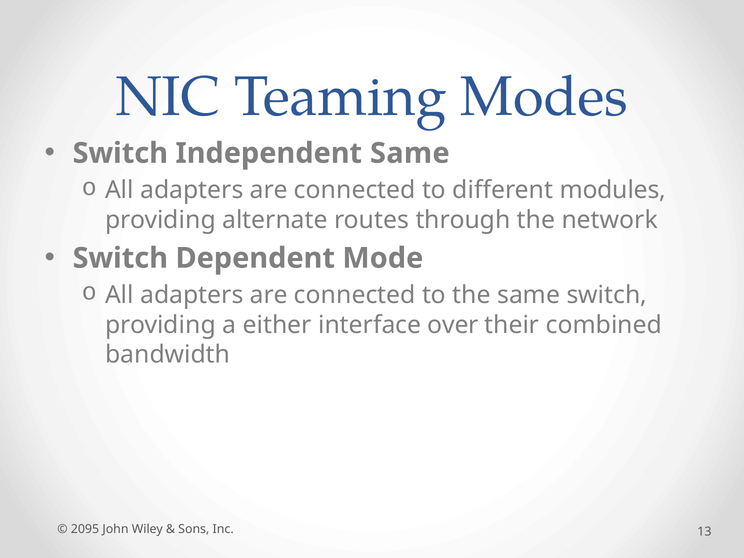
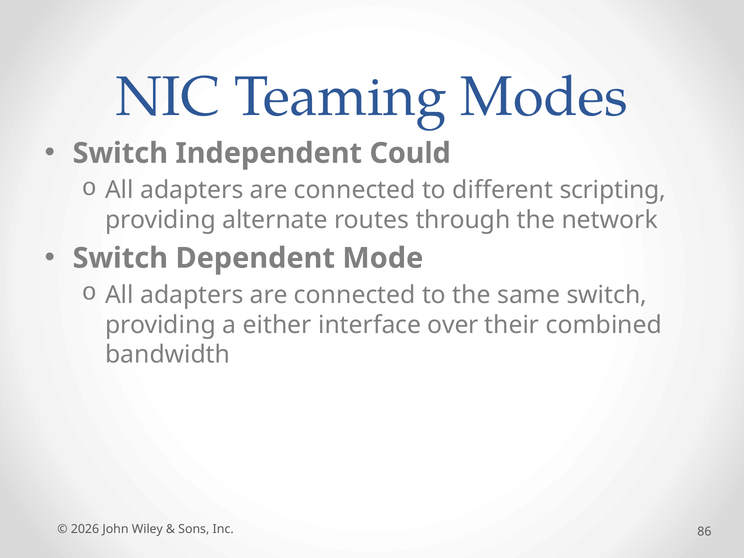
Independent Same: Same -> Could
modules: modules -> scripting
2095: 2095 -> 2026
13: 13 -> 86
